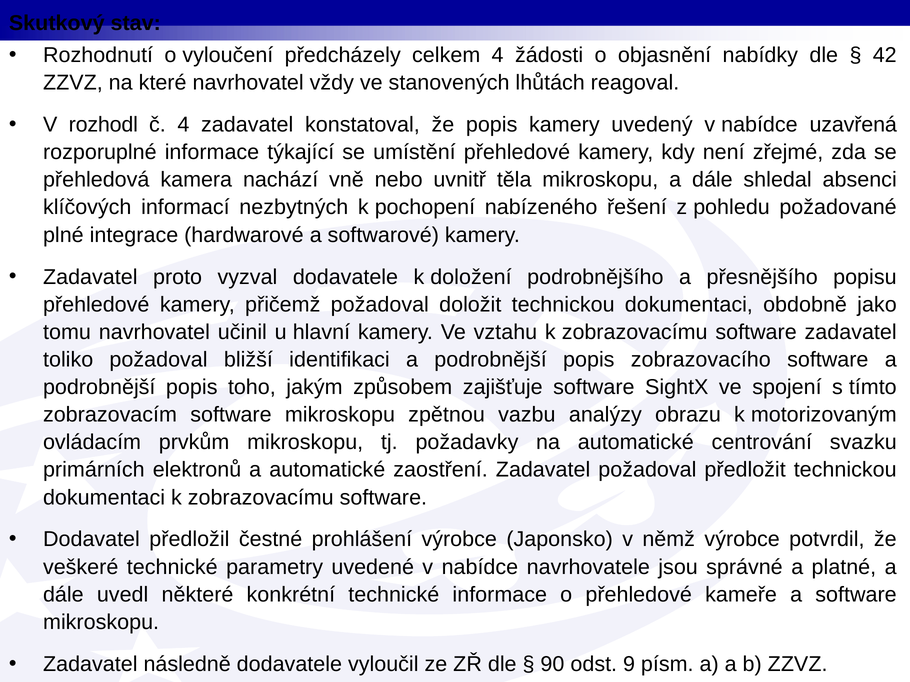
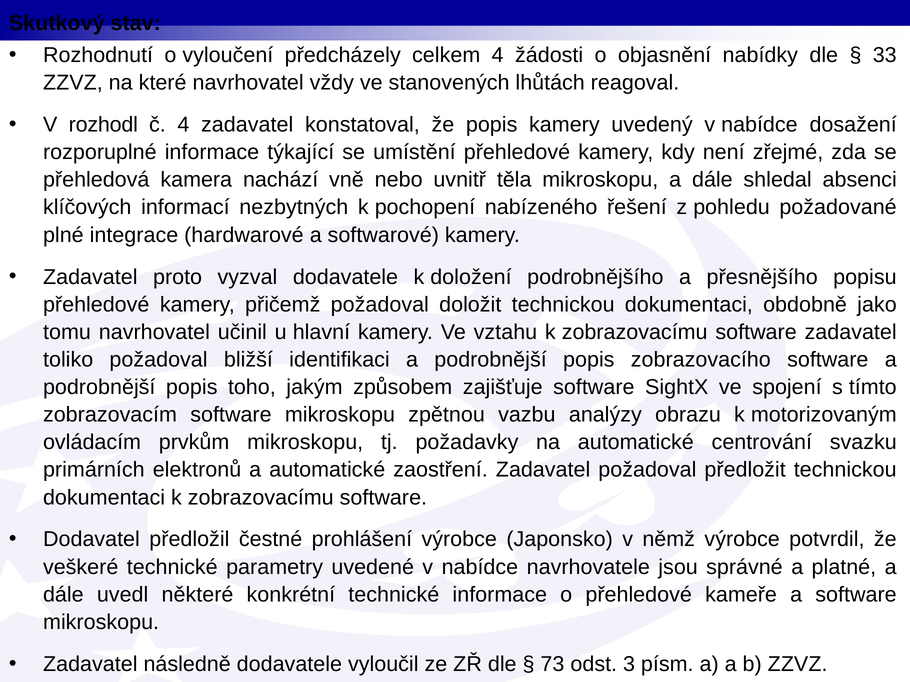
42: 42 -> 33
uzavřená: uzavřená -> dosažení
90: 90 -> 73
9: 9 -> 3
